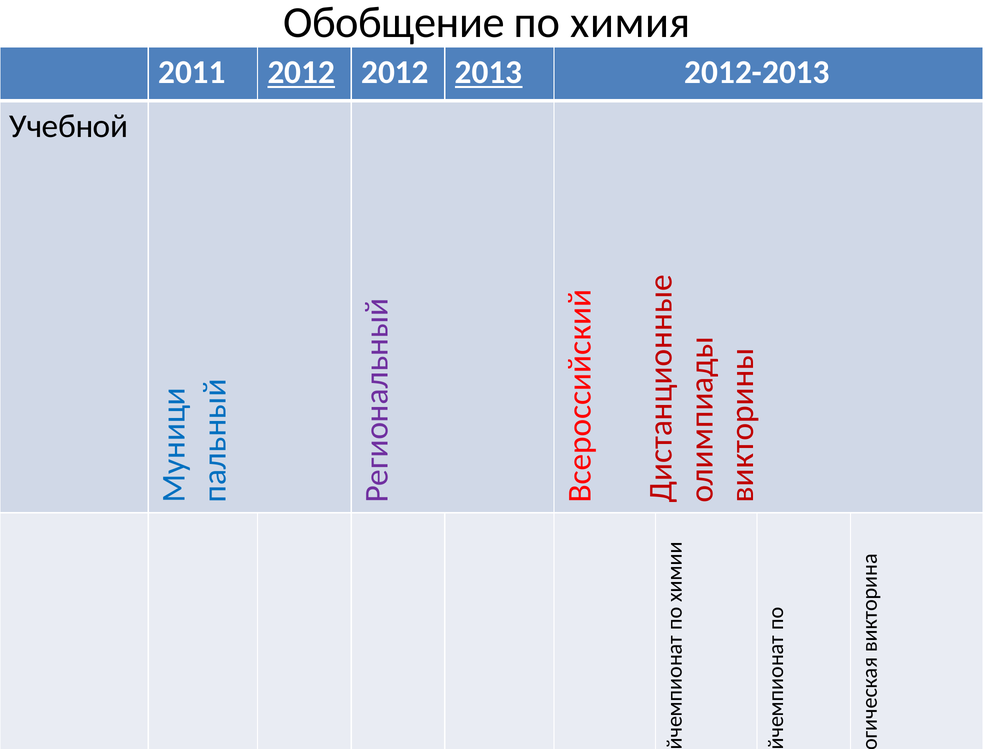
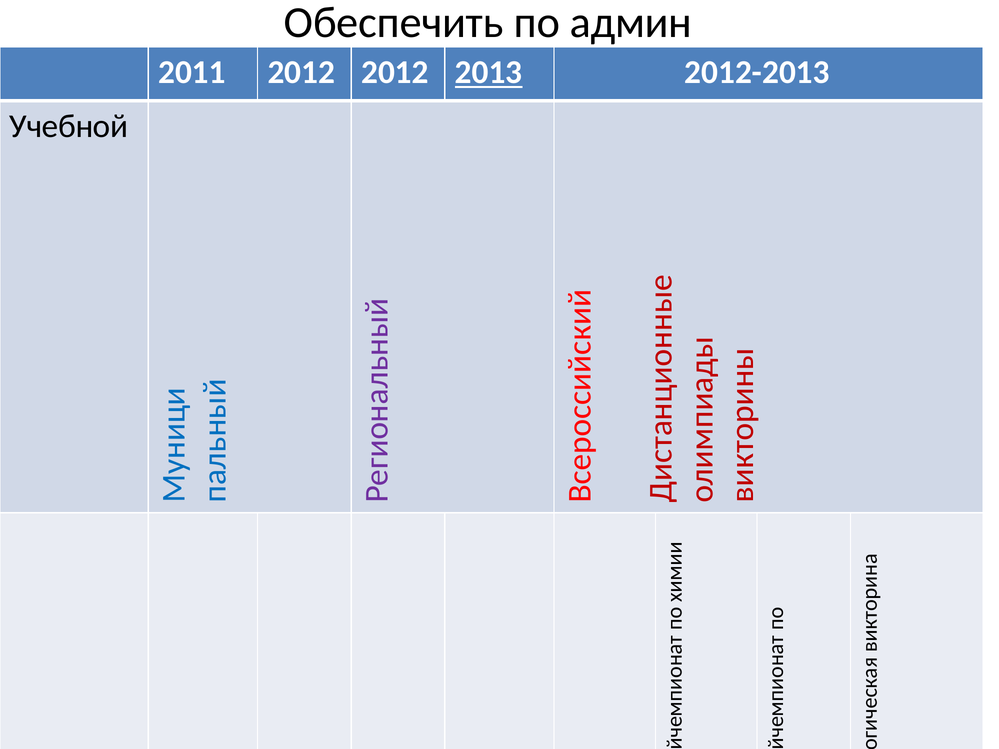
Обобщение: Обобщение -> Обеспечить
химия: химия -> админ
2012 at (301, 72) underline: present -> none
